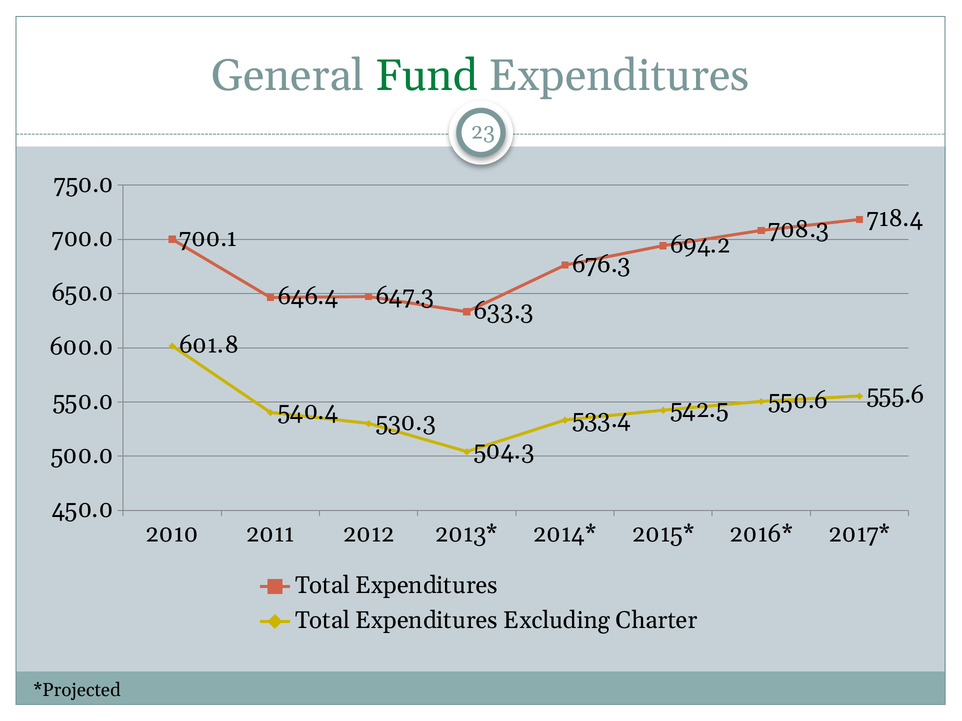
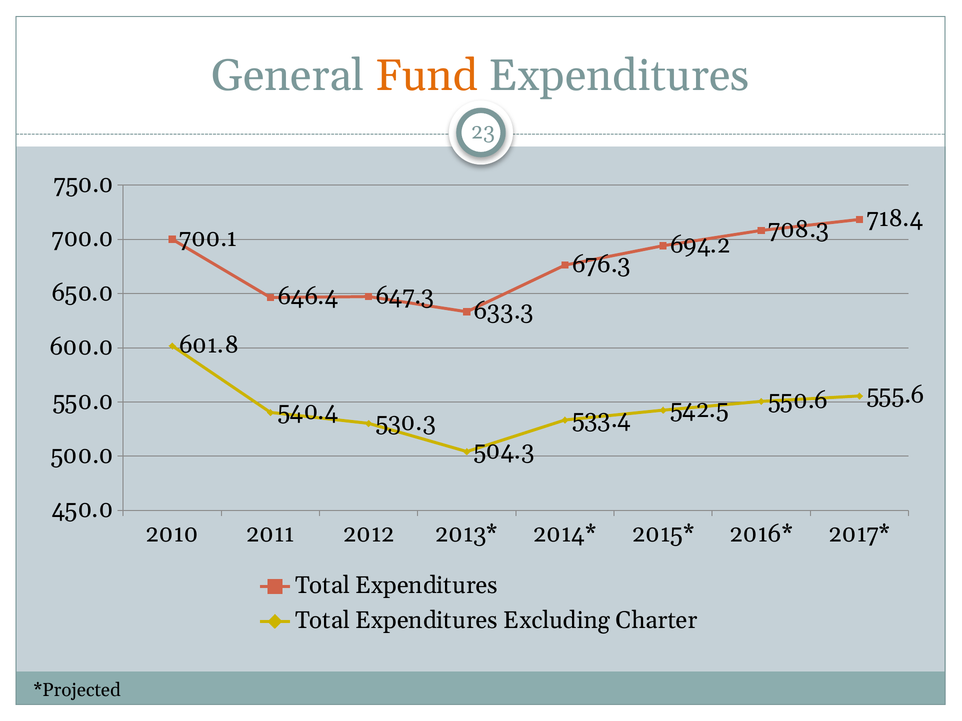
Fund colour: green -> orange
